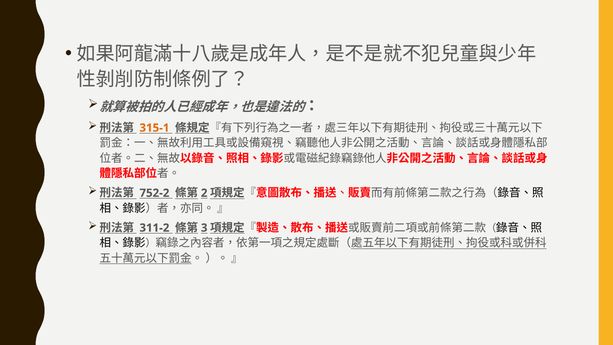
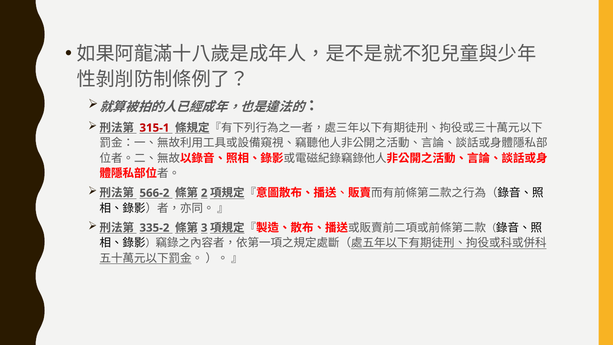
315-1 colour: orange -> red
752-2: 752-2 -> 566-2
311-2: 311-2 -> 335-2
